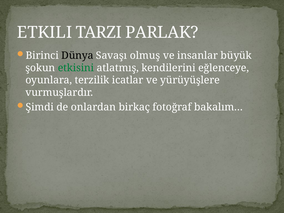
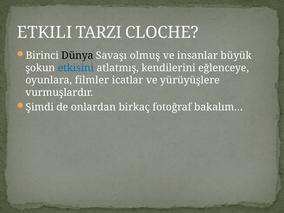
PARLAK: PARLAK -> CLOCHE
etkisini colour: green -> blue
terzilik: terzilik -> filmler
